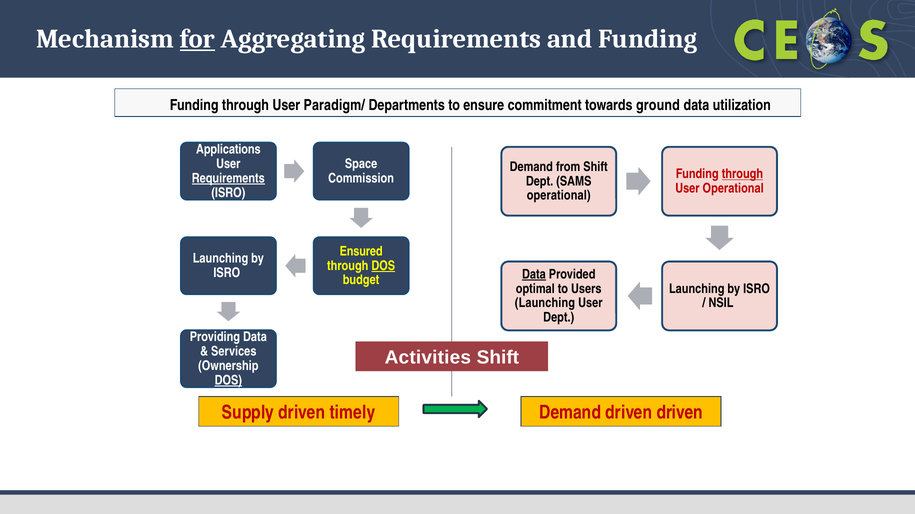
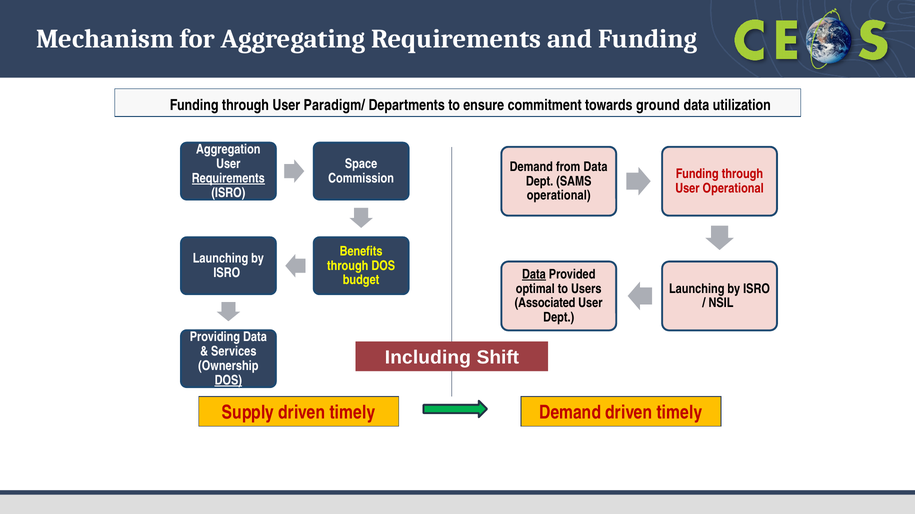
for underline: present -> none
Applications: Applications -> Aggregation
from Shift: Shift -> Data
through at (742, 174) underline: present -> none
Ensured: Ensured -> Benefits
DOS at (383, 266) underline: present -> none
Launching at (545, 303): Launching -> Associated
Activities: Activities -> Including
Demand driven driven: driven -> timely
